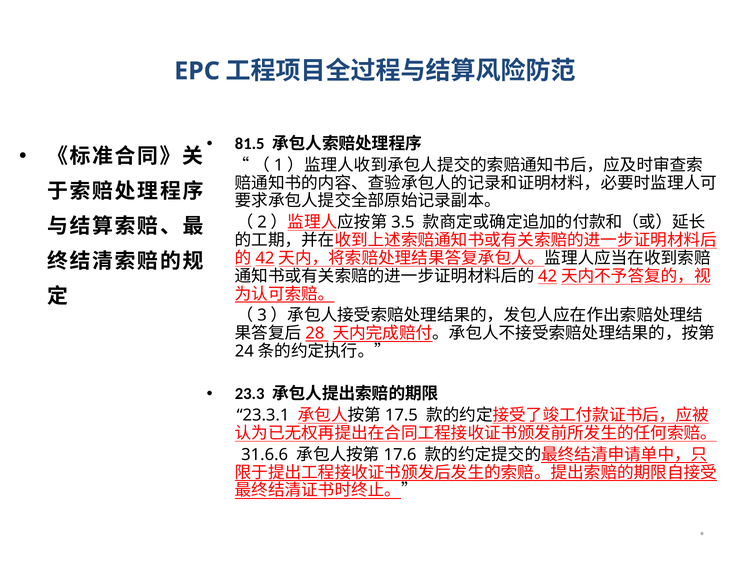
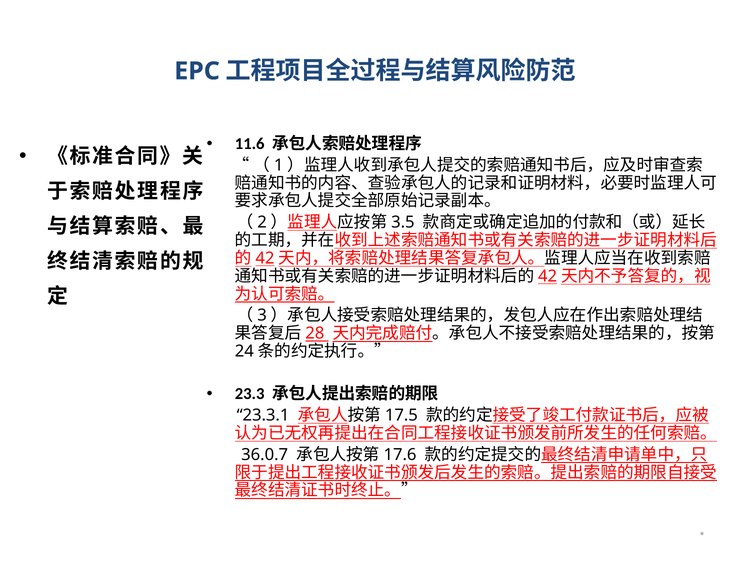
81.5: 81.5 -> 11.6
31.6.6: 31.6.6 -> 36.0.7
